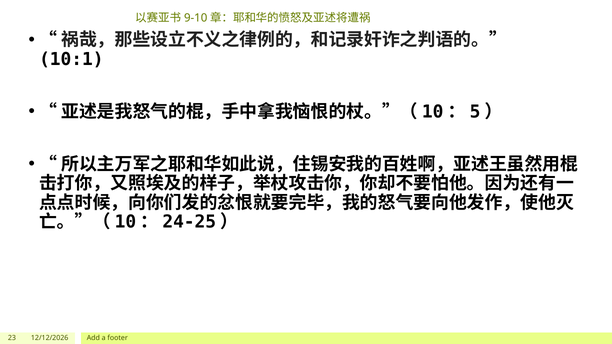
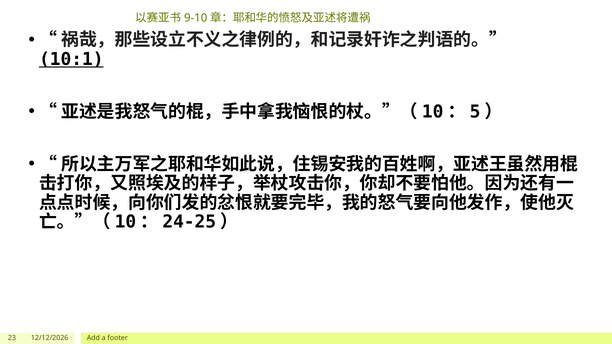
10:1 underline: none -> present
